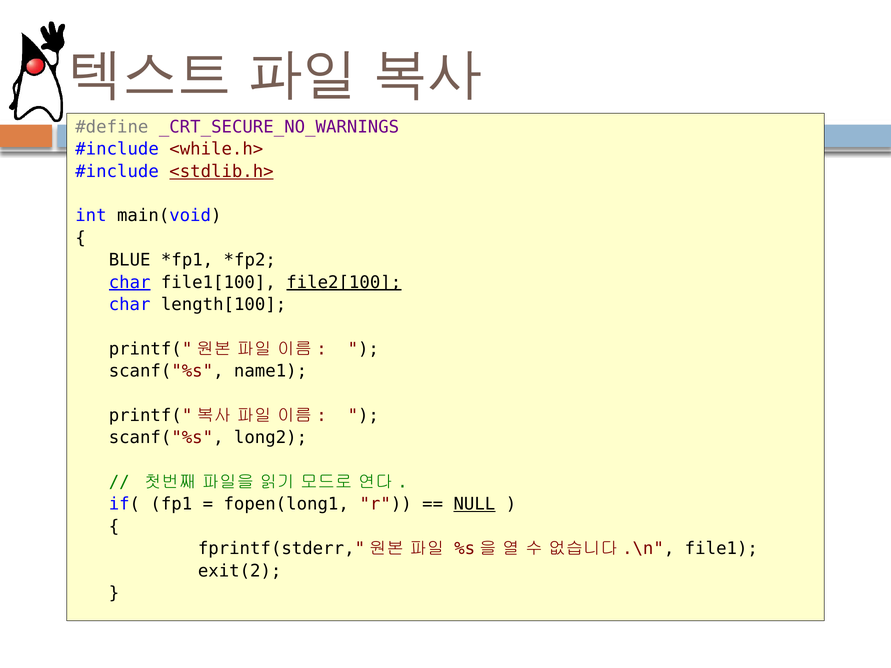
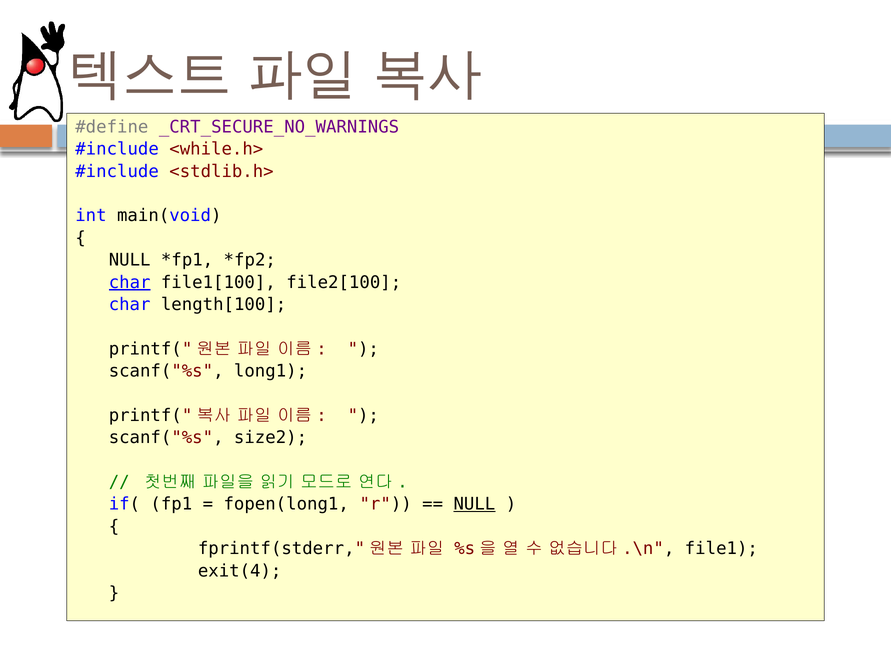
<stdlib.h> underline: present -> none
BLUE at (130, 260): BLUE -> NULL
file2[100 underline: present -> none
name1: name1 -> long1
long2: long2 -> size2
exit(2: exit(2 -> exit(4
